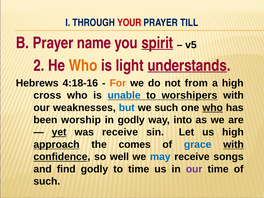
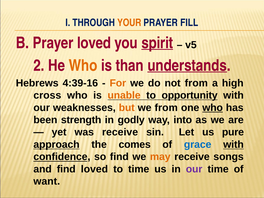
YOUR colour: red -> orange
TILL: TILL -> FILL
Prayer name: name -> loved
light: light -> than
4:18-16: 4:18-16 -> 4:39-16
unable colour: blue -> orange
worshipers: worshipers -> opportunity
but colour: blue -> orange
we such: such -> from
worship: worship -> strength
yet underline: present -> none
us high: high -> pure
so well: well -> find
may colour: blue -> orange
find godly: godly -> loved
such at (47, 181): such -> want
